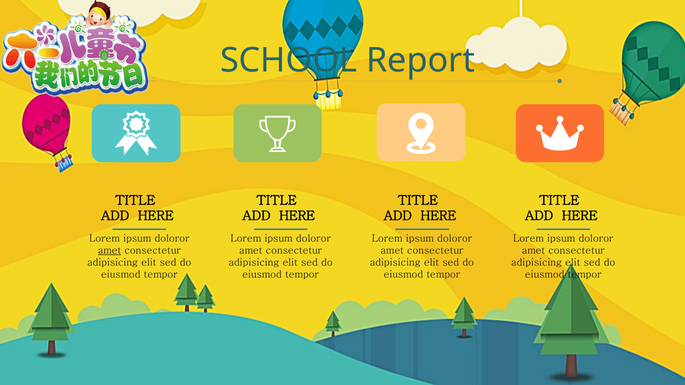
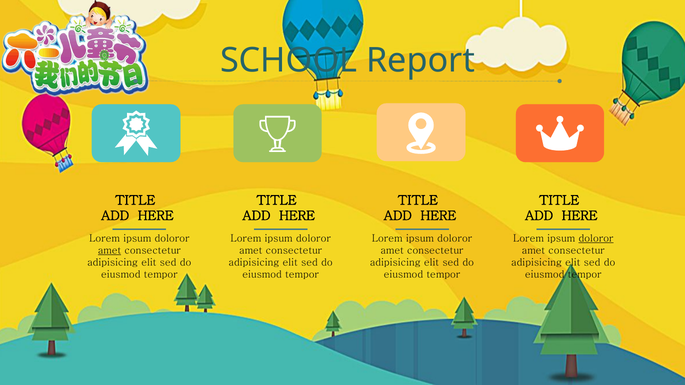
doloror at (596, 239) underline: none -> present
